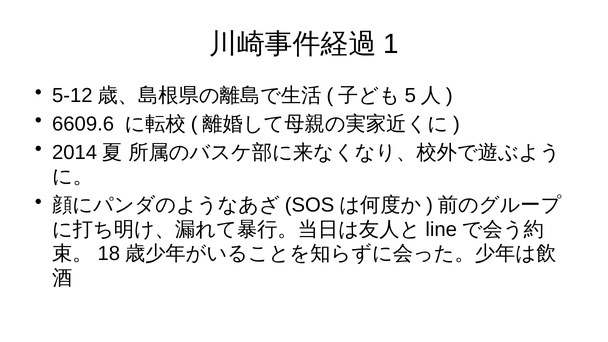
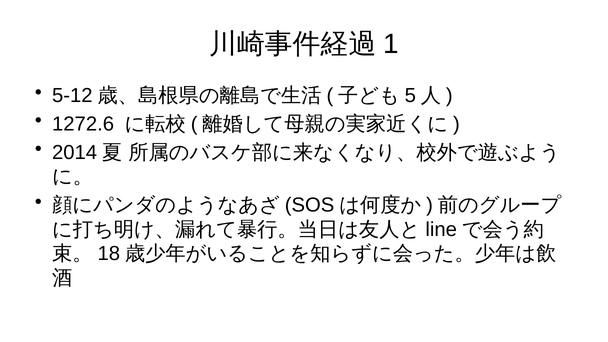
6609.6: 6609.6 -> 1272.6
